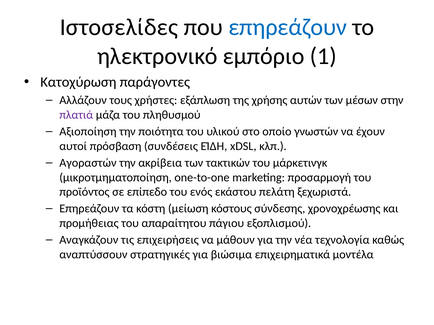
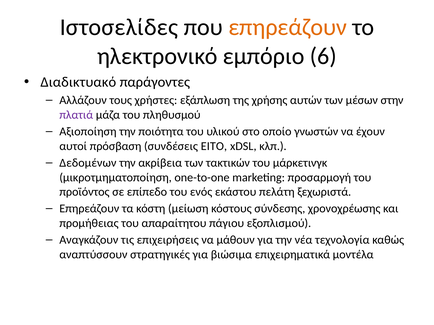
επηρεάζουν at (288, 27) colour: blue -> orange
1: 1 -> 6
Κατοχύρωση: Κατοχύρωση -> Διαδικτυακό
ΕΊΔΗ: ΕΊΔΗ -> ΕΙΤΟ
Αγοραστών: Αγοραστών -> Δεδομένων
